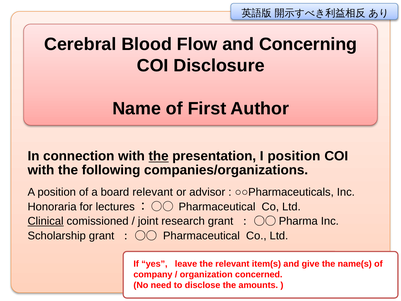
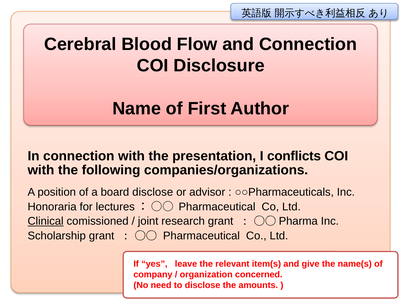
and Concerning: Concerning -> Connection
the at (159, 156) underline: present -> none
I position: position -> conflicts
board relevant: relevant -> disclose
